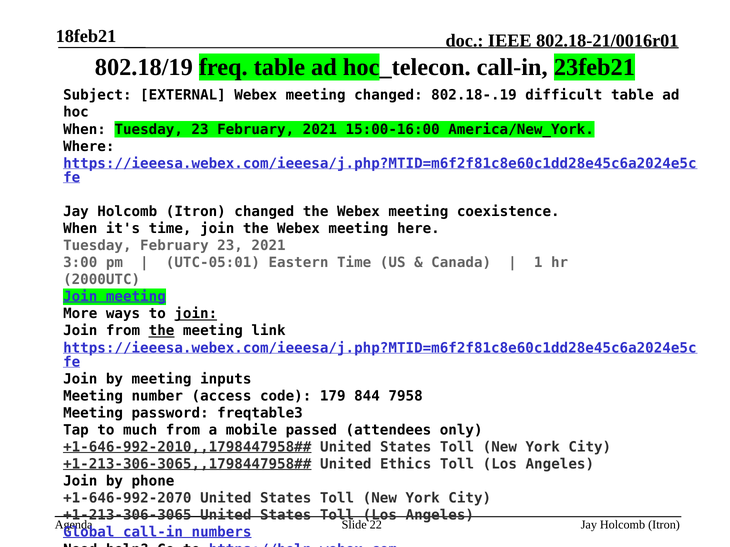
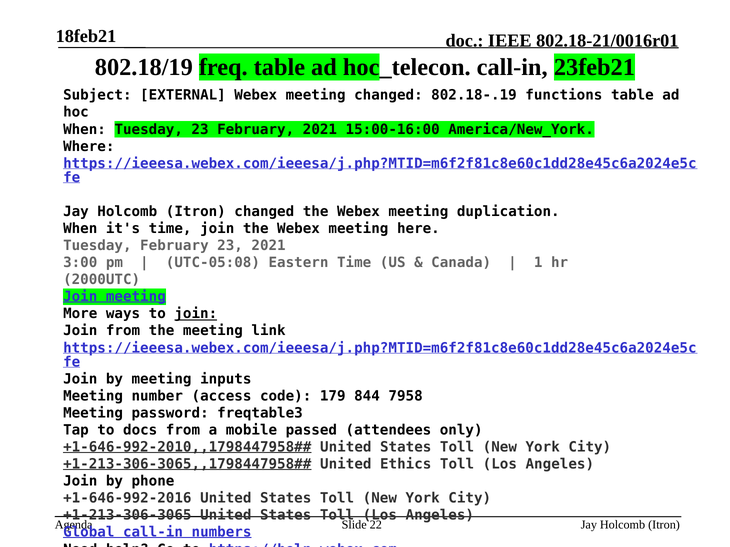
difficult: difficult -> functions
coexistence: coexistence -> duplication
UTC-05:01: UTC-05:01 -> UTC-05:08
the at (162, 331) underline: present -> none
much: much -> docs
+1-646-992-2070: +1-646-992-2070 -> +1-646-992-2016
